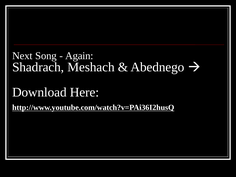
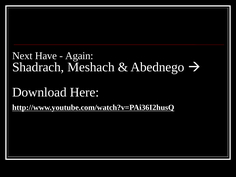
Song: Song -> Have
